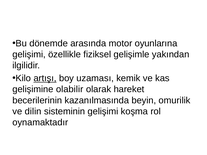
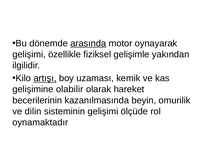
arasında underline: none -> present
oyunlarına: oyunlarına -> oynayarak
koşma: koşma -> ölçüde
